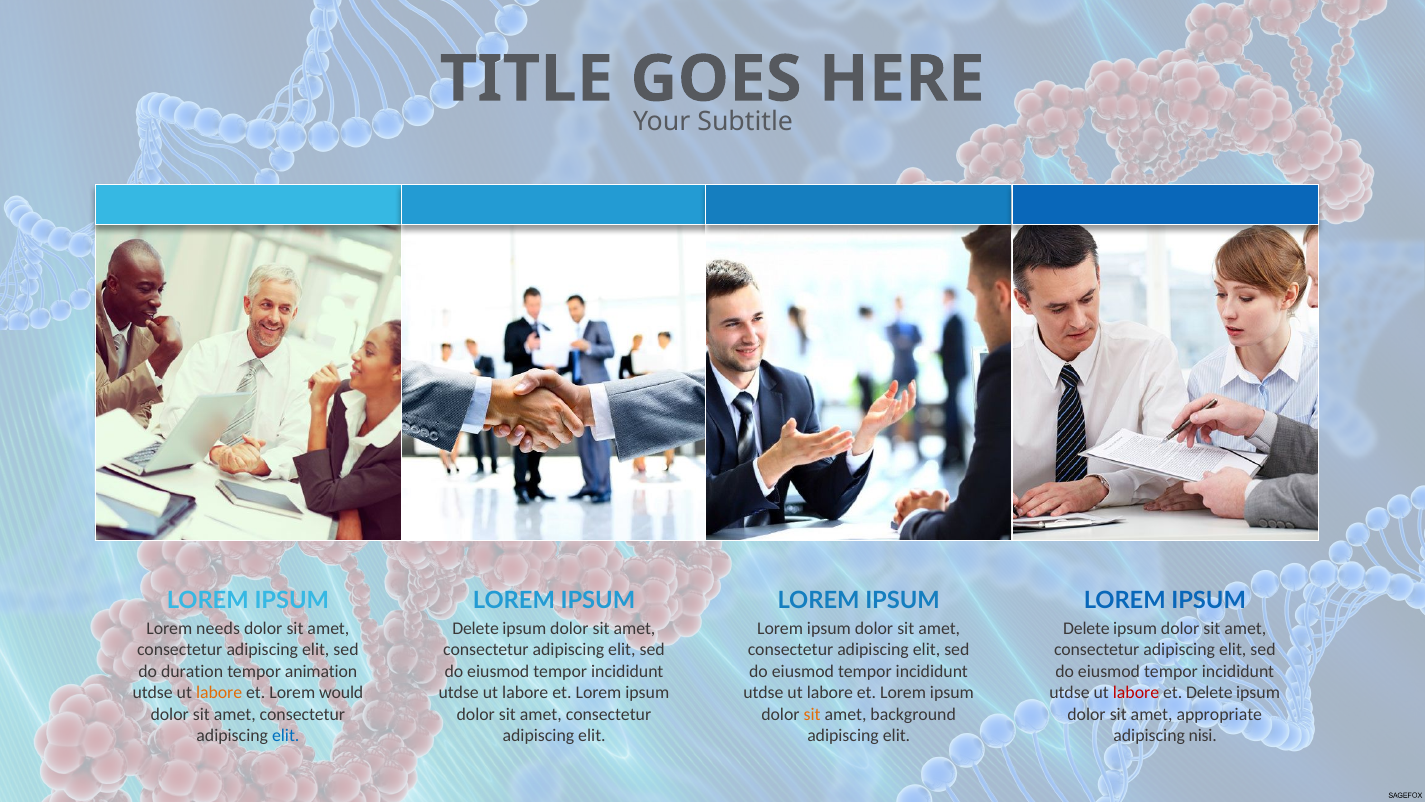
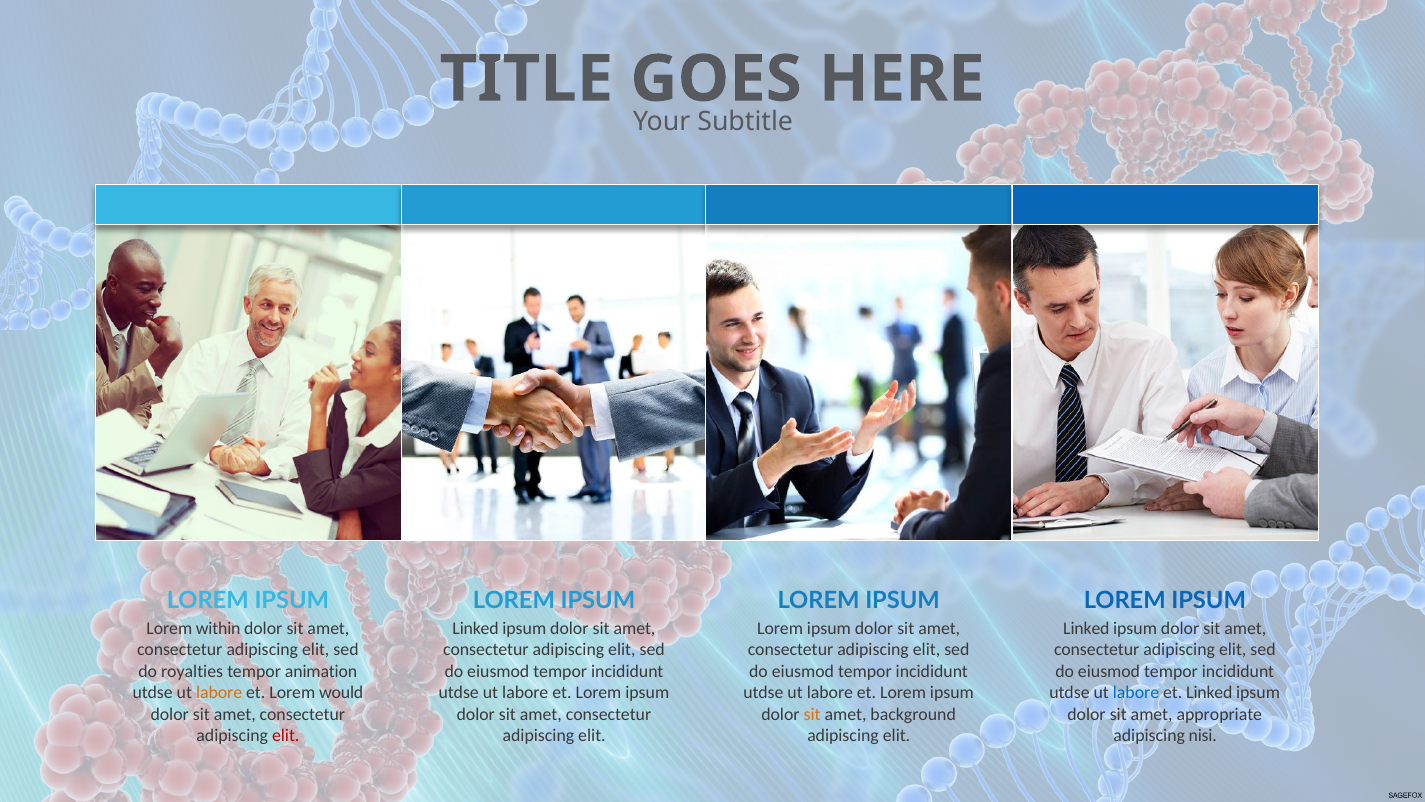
needs: needs -> within
Delete at (476, 628): Delete -> Linked
Delete at (1086, 628): Delete -> Linked
duration: duration -> royalties
labore at (1136, 693) colour: red -> blue
et Delete: Delete -> Linked
elit at (286, 735) colour: blue -> red
